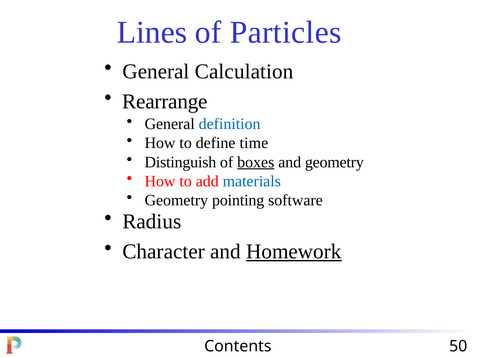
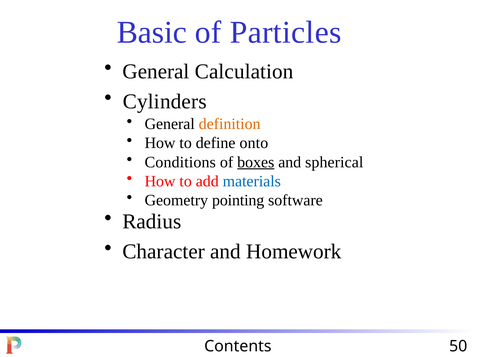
Lines: Lines -> Basic
Rearrange: Rearrange -> Cylinders
definition colour: blue -> orange
time: time -> onto
Distinguish: Distinguish -> Conditions
and geometry: geometry -> spherical
Homework underline: present -> none
